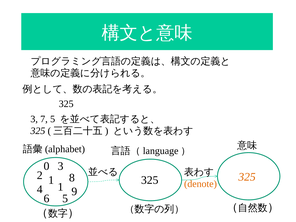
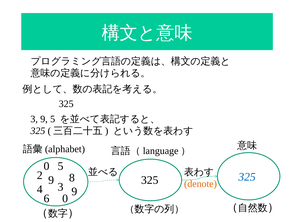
3 7: 7 -> 9
0 3: 3 -> 5
2 1: 1 -> 9
325 at (247, 177) colour: orange -> blue
4 1: 1 -> 3
6 5: 5 -> 0
